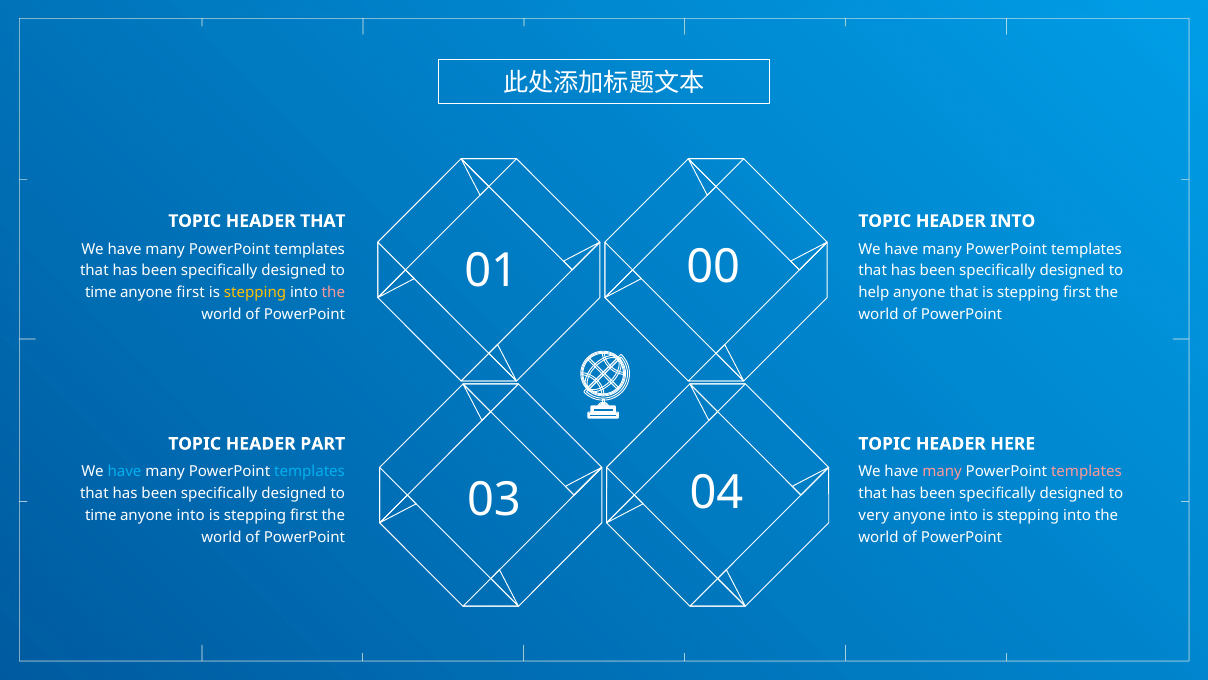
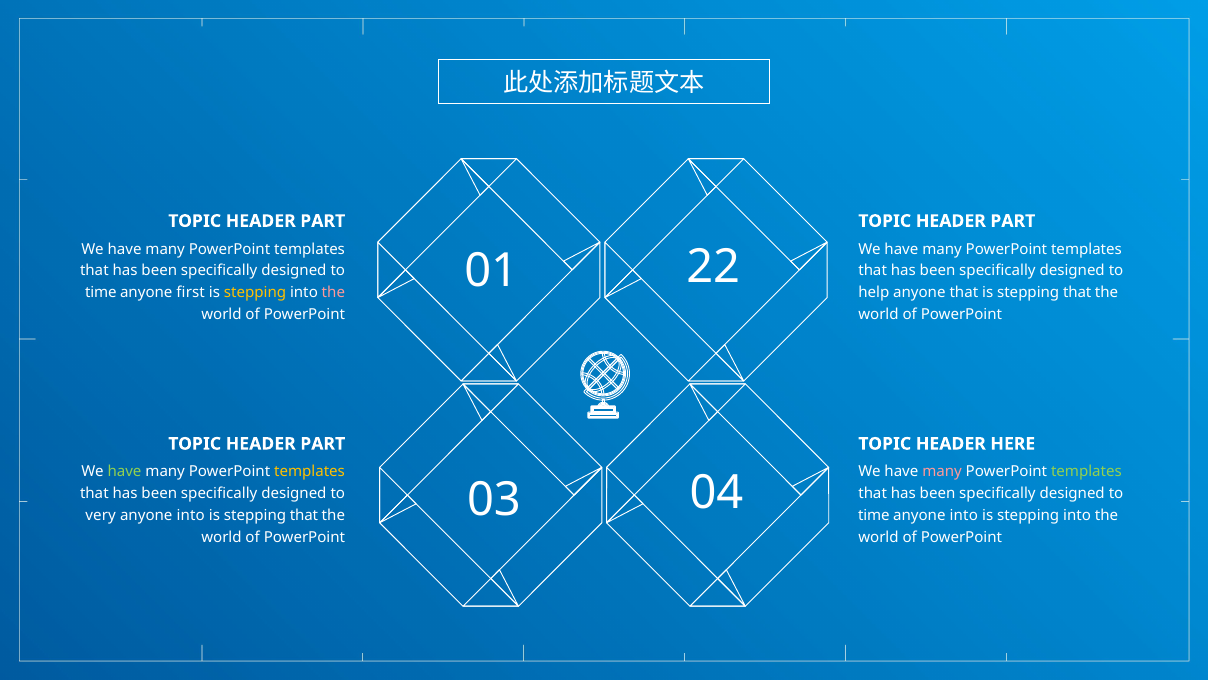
THAT at (323, 221): THAT -> PART
INTO at (1013, 221): INTO -> PART
00: 00 -> 22
that is stepping first: first -> that
have at (125, 472) colour: light blue -> light green
templates at (310, 472) colour: light blue -> yellow
templates at (1086, 472) colour: pink -> light green
time at (101, 515): time -> very
first at (304, 515): first -> that
very at (874, 515): very -> time
